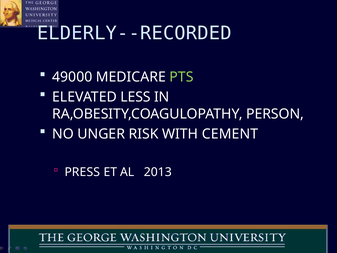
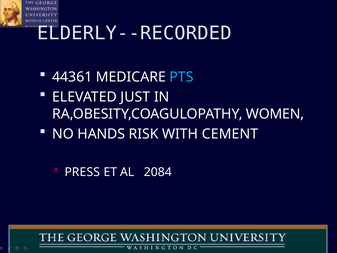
49000: 49000 -> 44361
PTS colour: light green -> light blue
LESS: LESS -> JUST
PERSON: PERSON -> WOMEN
UNGER: UNGER -> HANDS
2013: 2013 -> 2084
